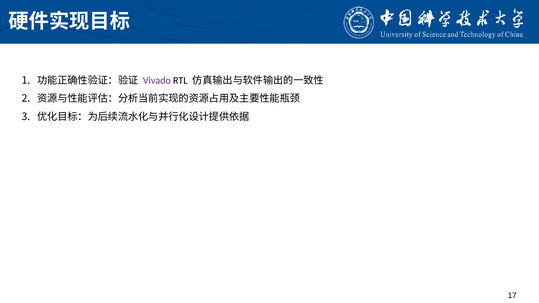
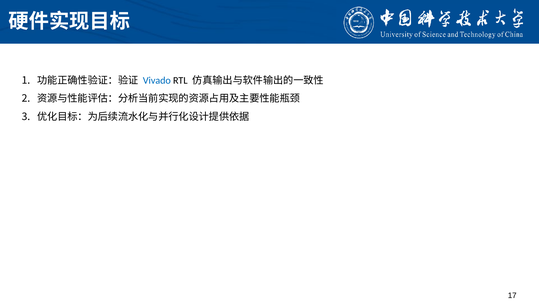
Vivado colour: purple -> blue
